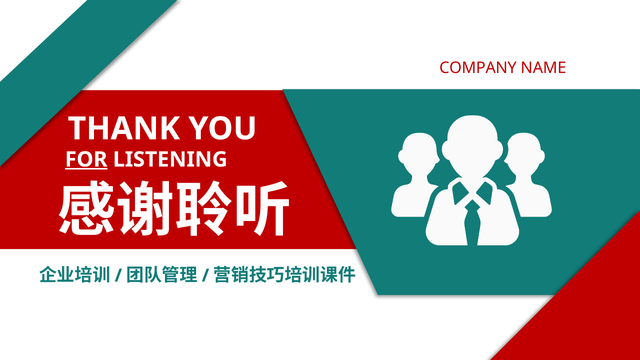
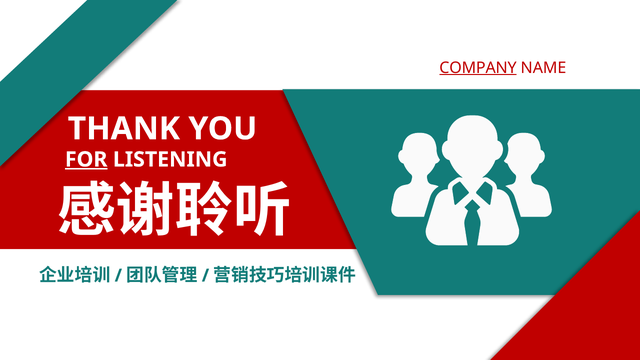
COMPANY underline: none -> present
